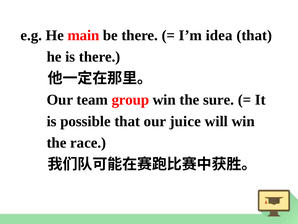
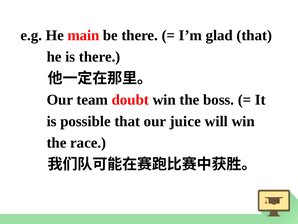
idea: idea -> glad
group: group -> doubt
sure: sure -> boss
